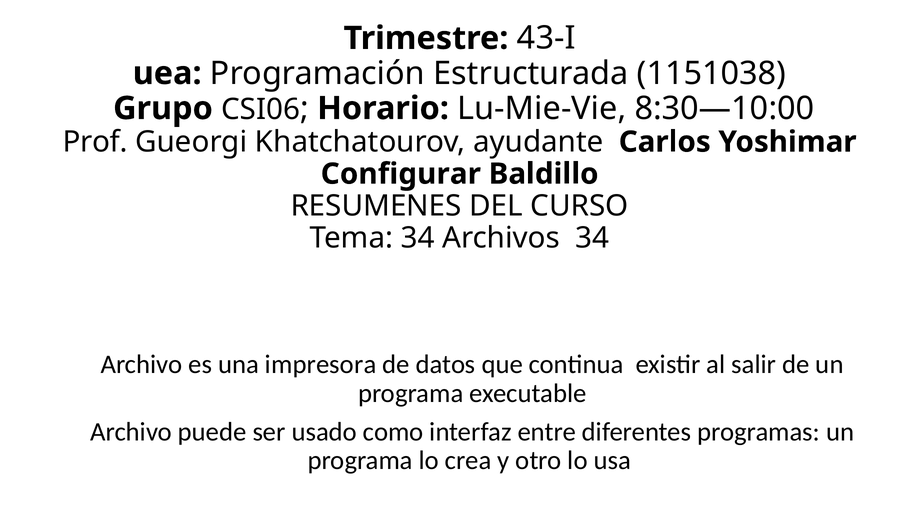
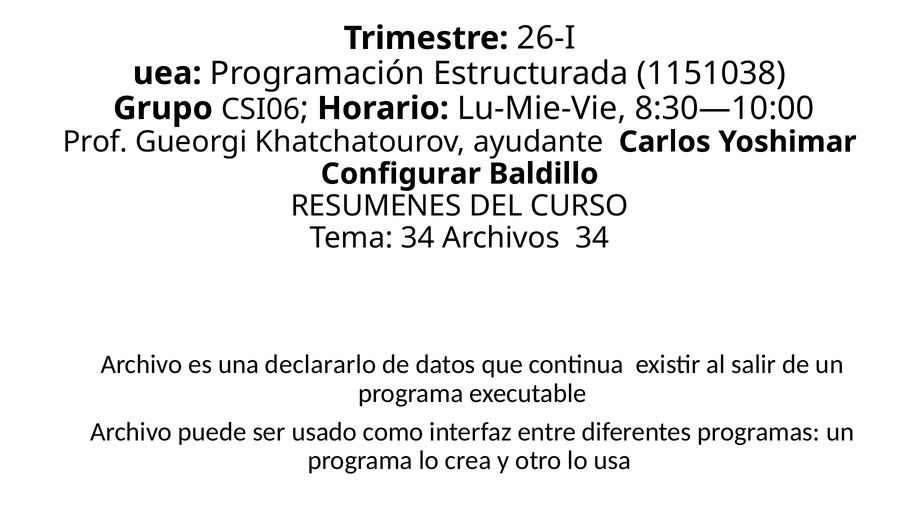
43-I: 43-I -> 26-I
impresora: impresora -> declararlo
